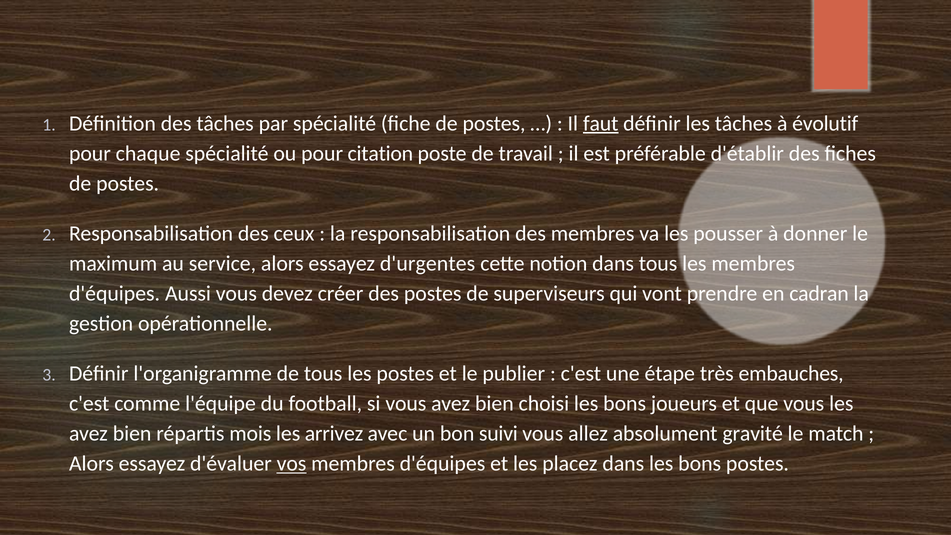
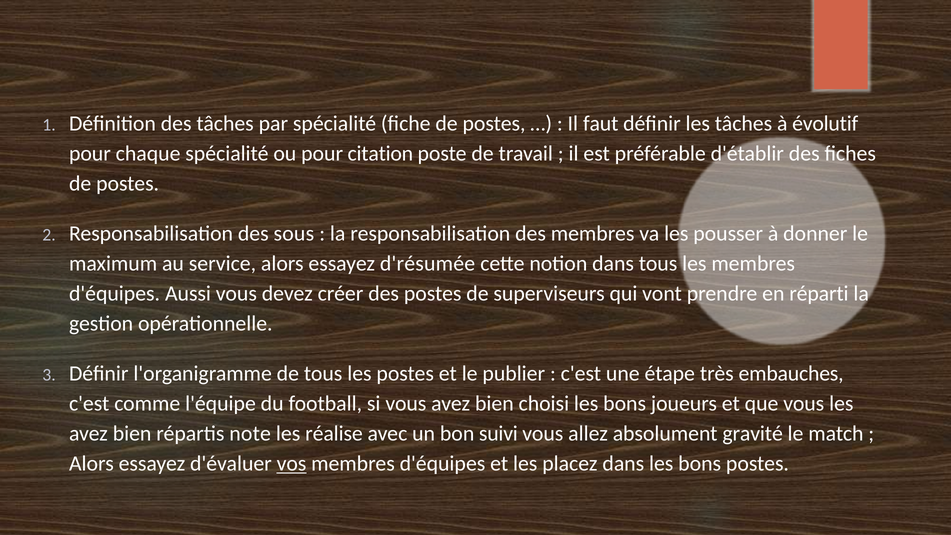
faut underline: present -> none
ceux: ceux -> sous
d'urgentes: d'urgentes -> d'résumée
cadran: cadran -> réparti
mois: mois -> note
arrivez: arrivez -> réalise
